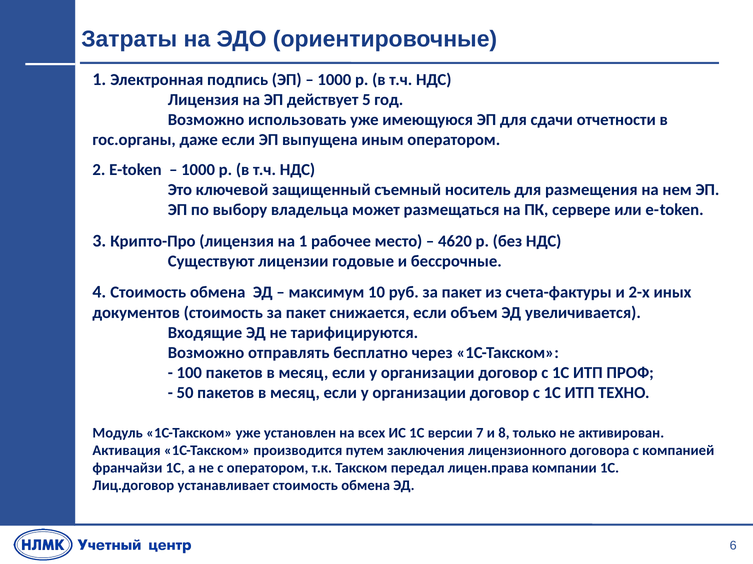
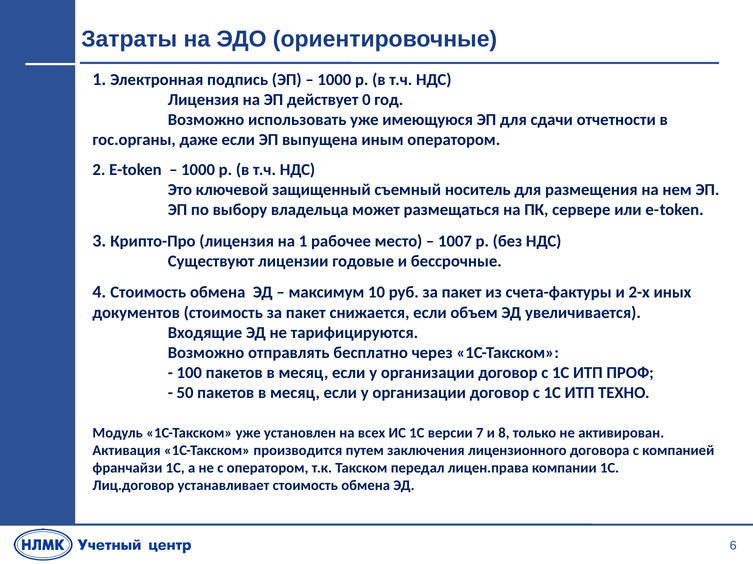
5: 5 -> 0
4620: 4620 -> 1007
